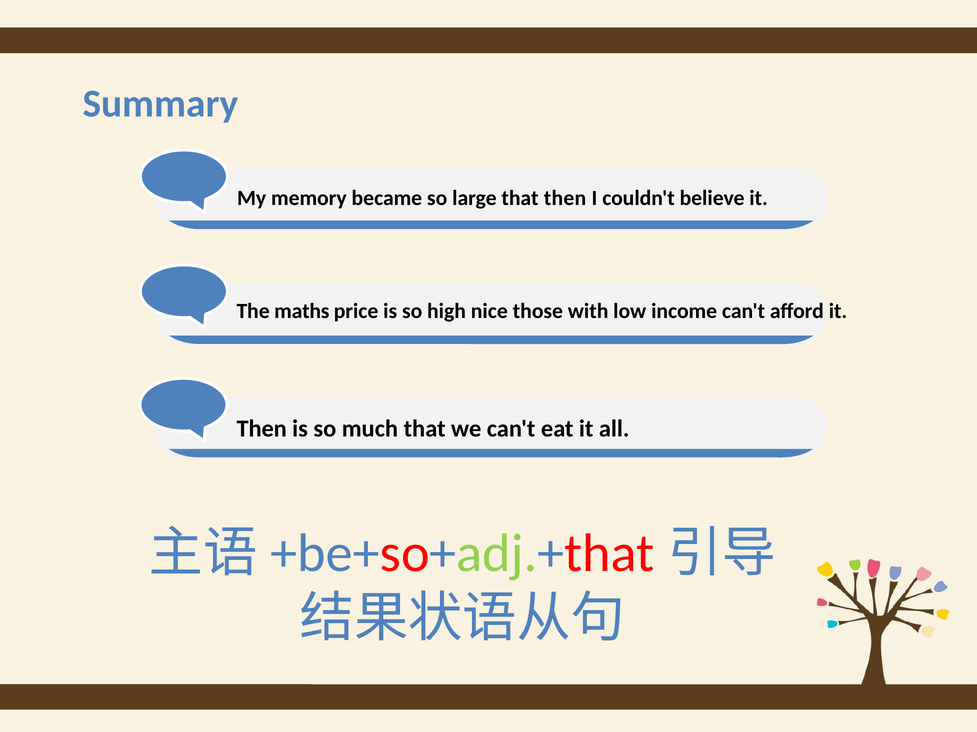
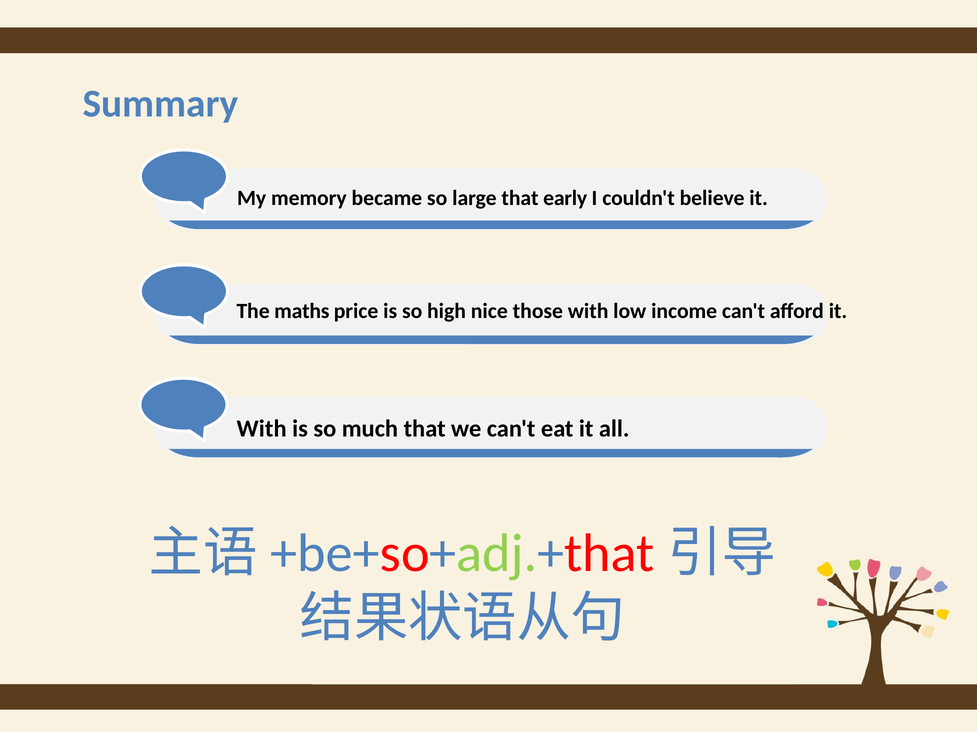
that then: then -> early
Then at (262, 429): Then -> With
